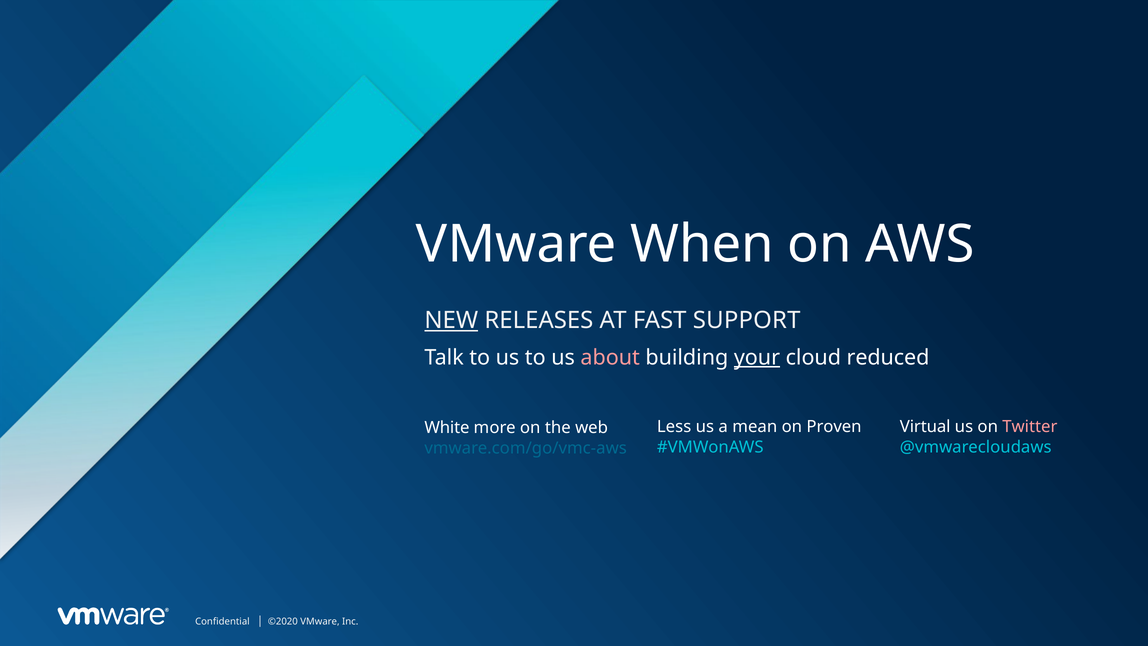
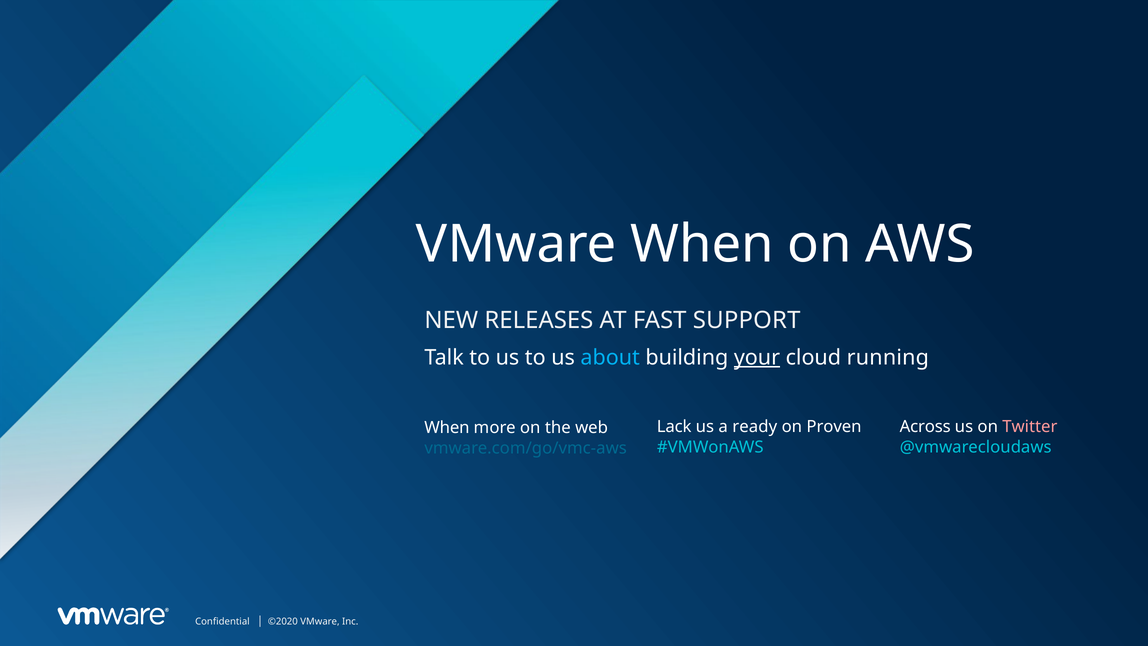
NEW underline: present -> none
about colour: pink -> light blue
reduced: reduced -> running
Less: Less -> Lack
mean: mean -> ready
Virtual: Virtual -> Across
White at (447, 428): White -> When
